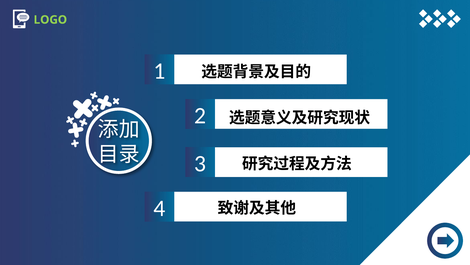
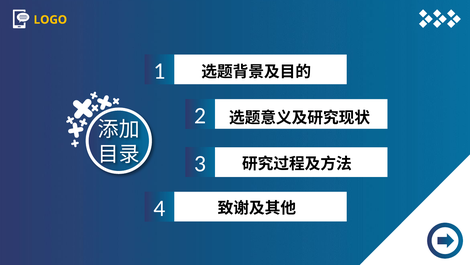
LOGO colour: light green -> yellow
